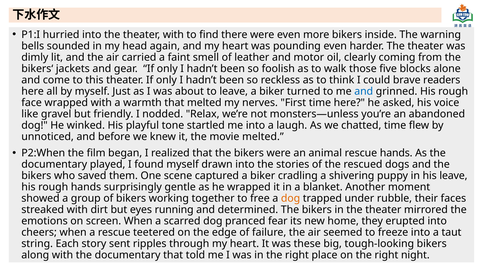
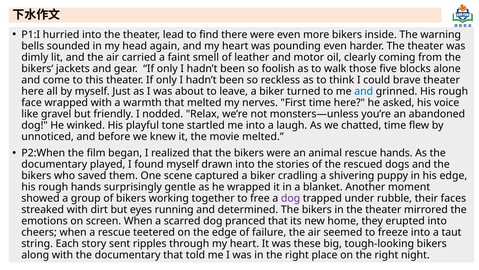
theater with: with -> lead
brave readers: readers -> theater
his leave: leave -> edge
dog at (291, 198) colour: orange -> purple
pranced fear: fear -> that
